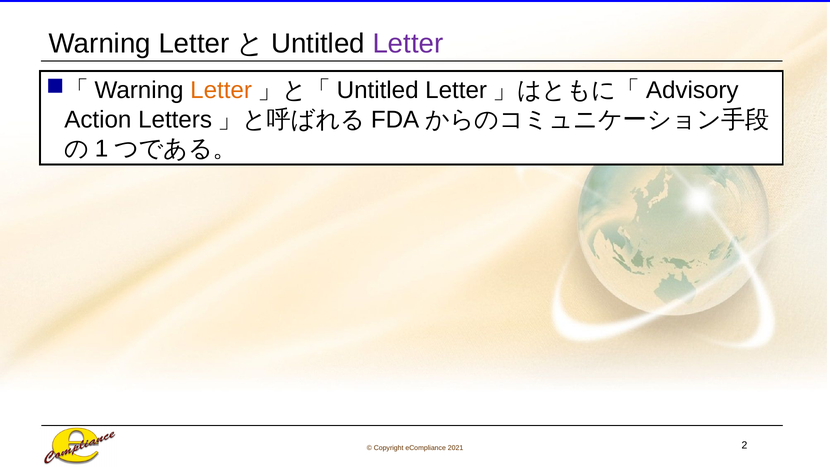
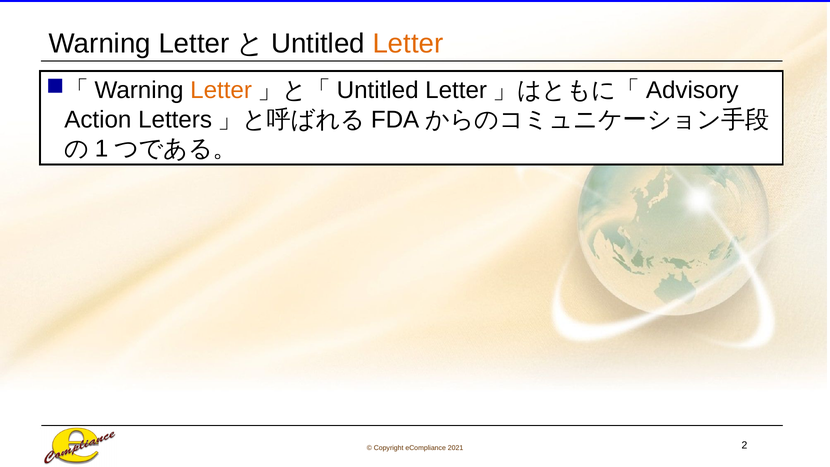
Letter at (408, 43) colour: purple -> orange
